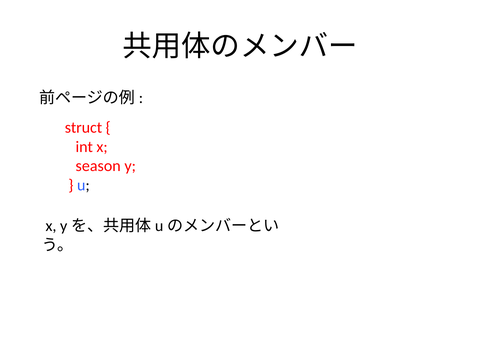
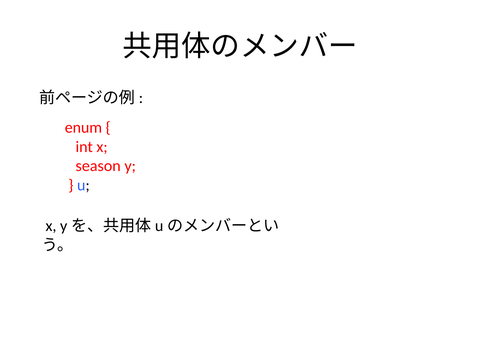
struct: struct -> enum
